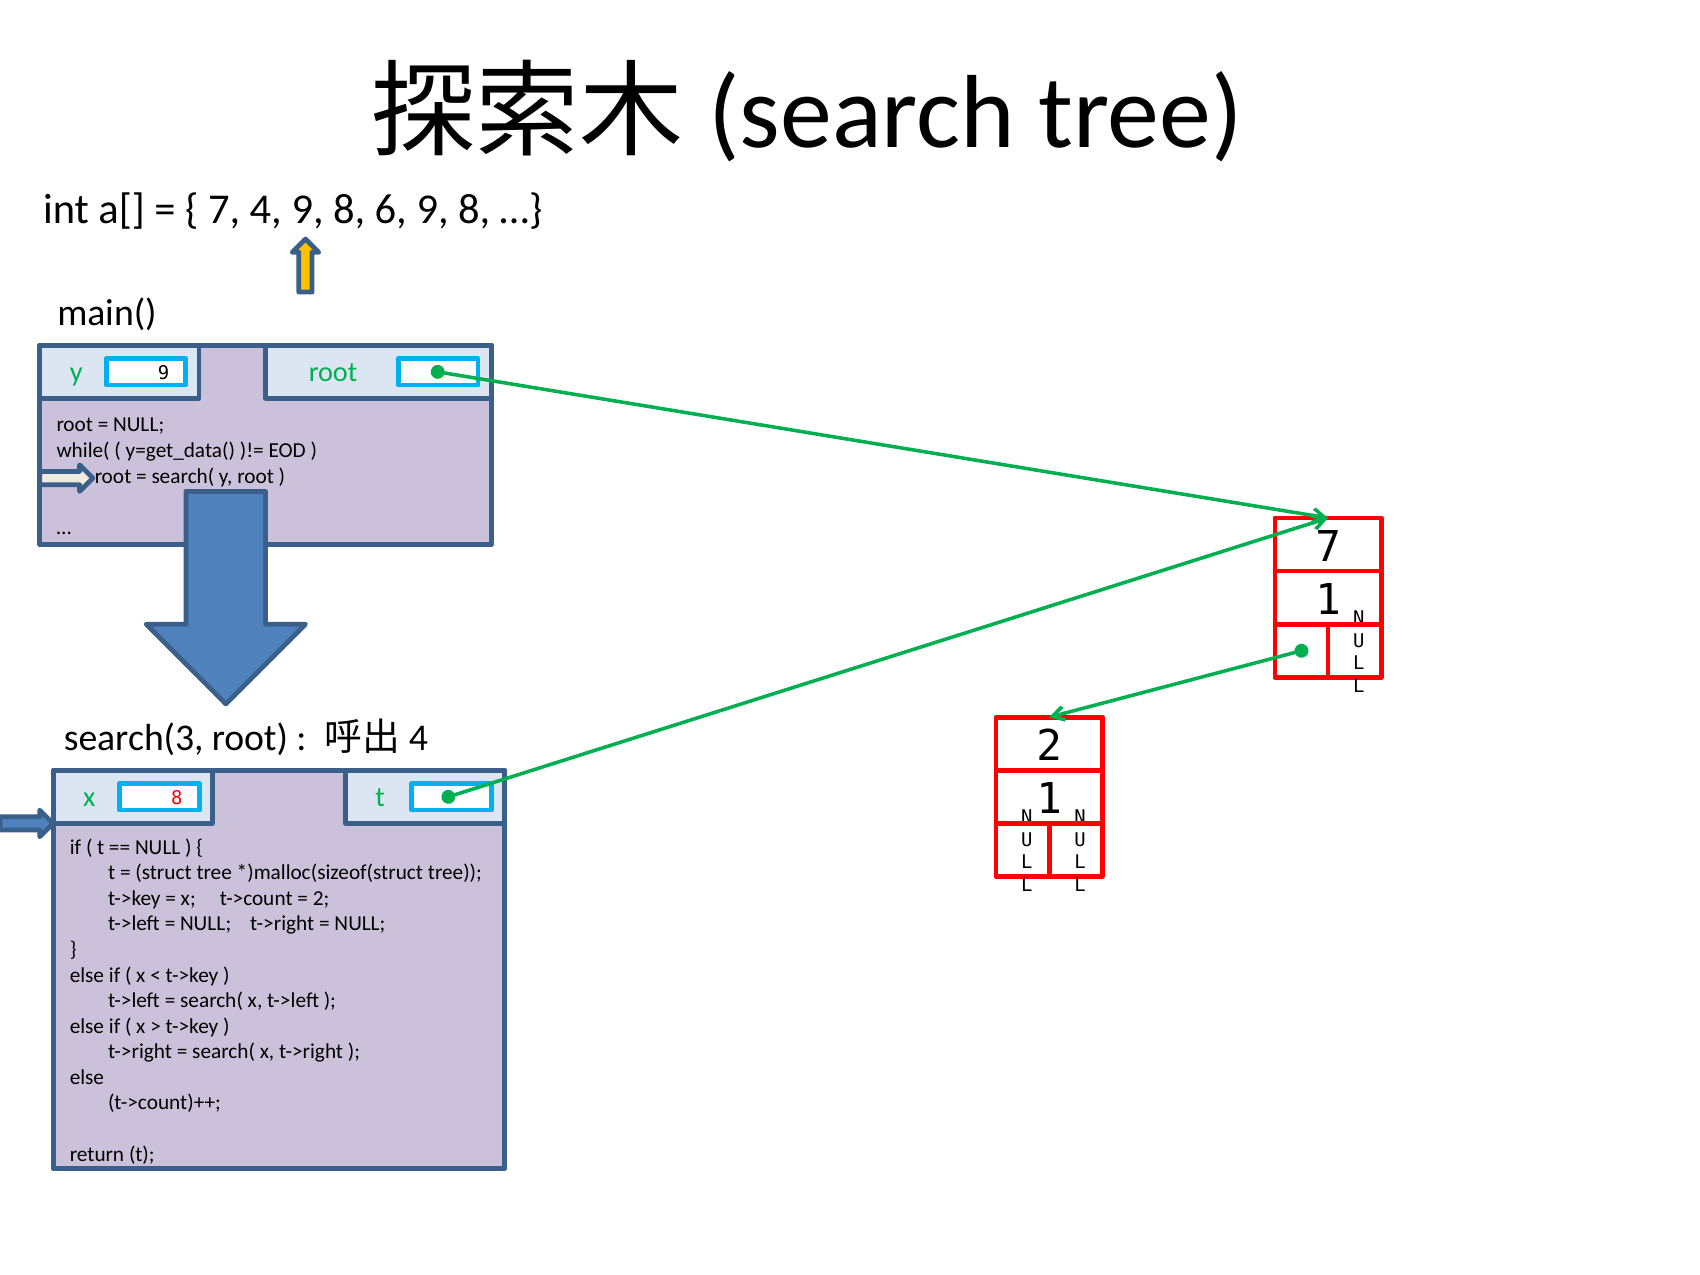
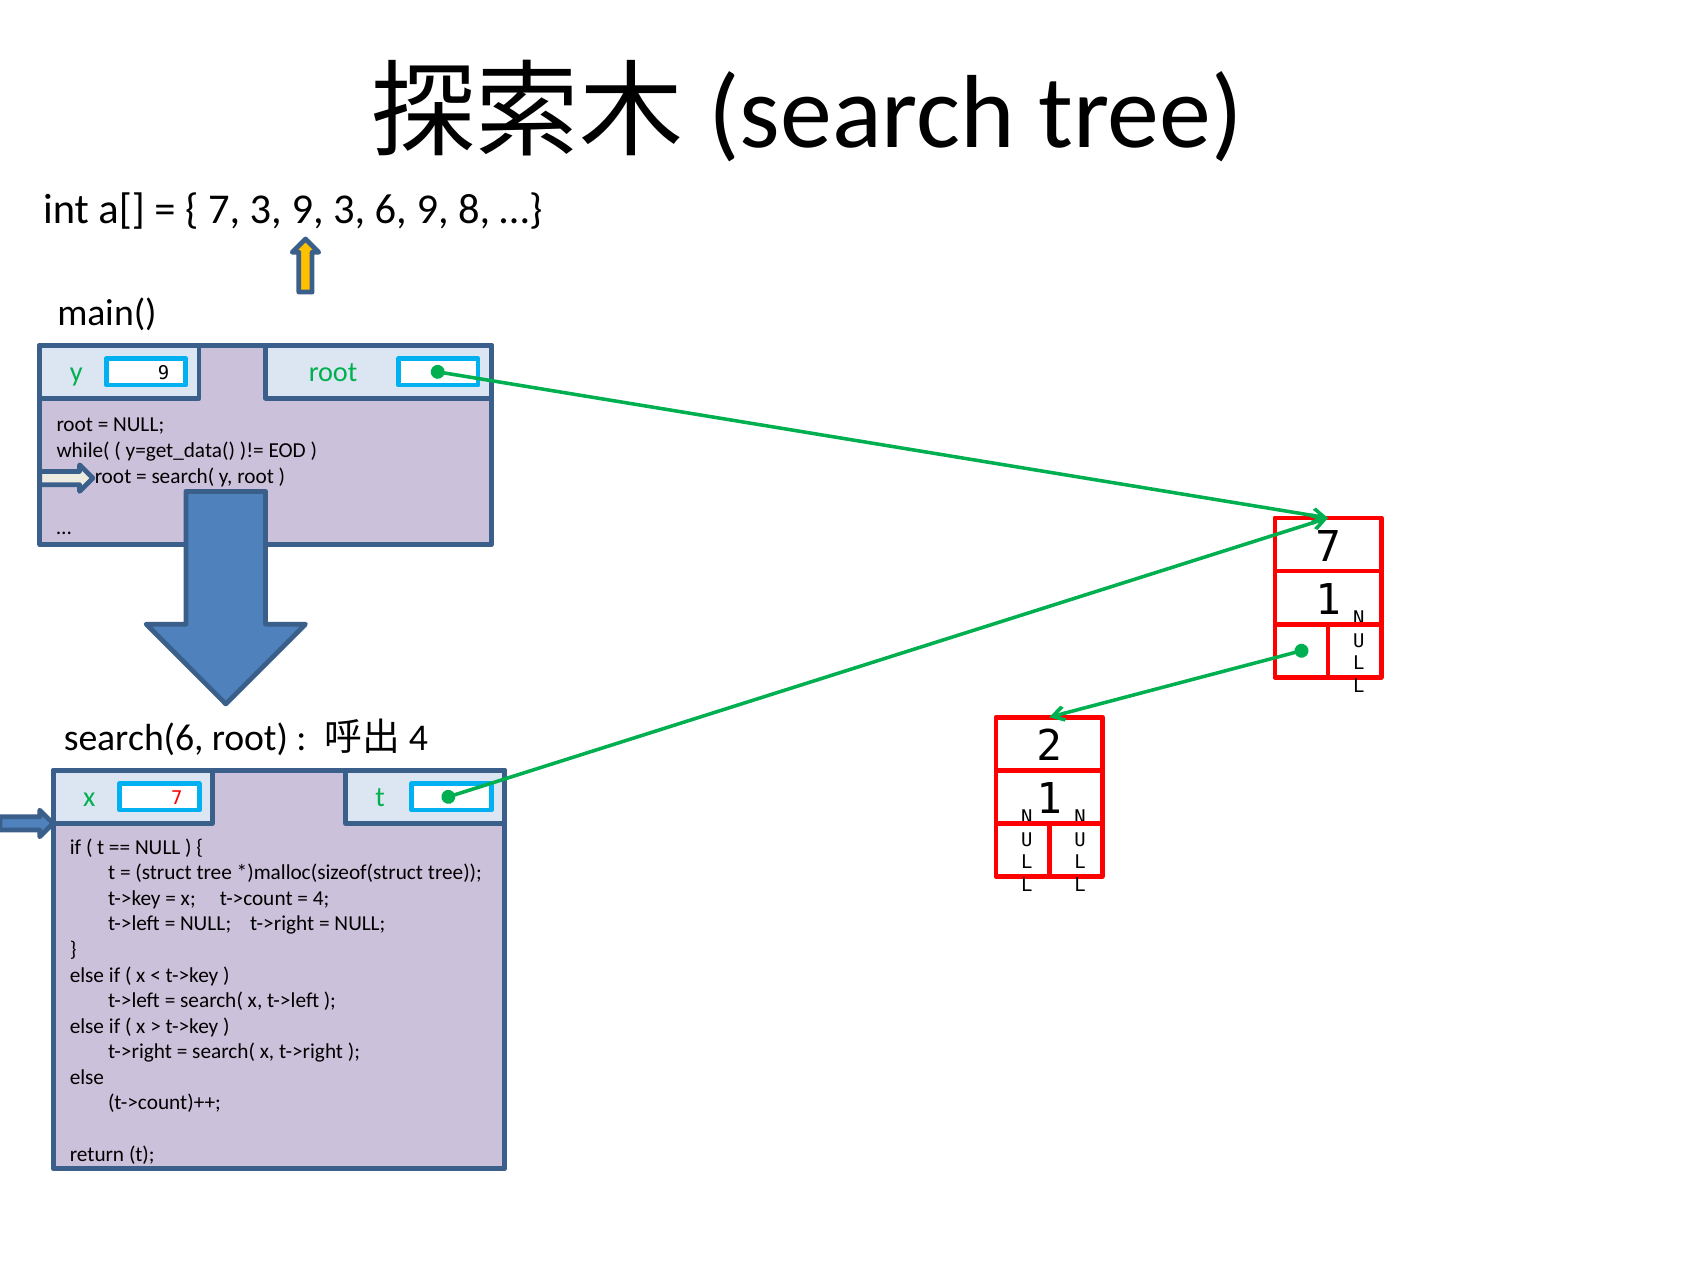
7 4: 4 -> 3
8 at (349, 209): 8 -> 3
search(3: search(3 -> search(6
x 8: 8 -> 7
2 at (321, 898): 2 -> 4
